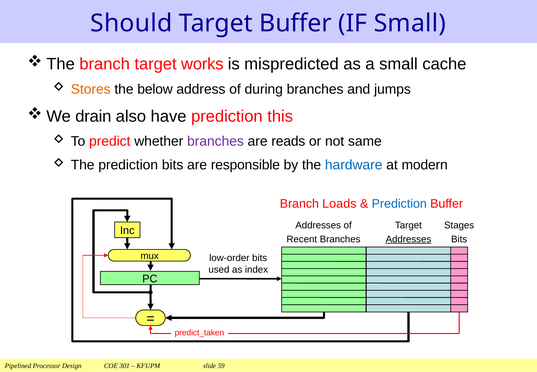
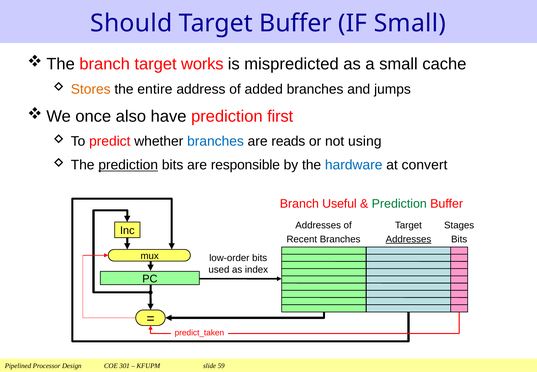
below: below -> entire
during: during -> added
drain: drain -> once
this: this -> first
branches at (215, 141) colour: purple -> blue
same: same -> using
prediction at (128, 165) underline: none -> present
modern: modern -> convert
Loads: Loads -> Useful
Prediction at (399, 204) colour: blue -> green
